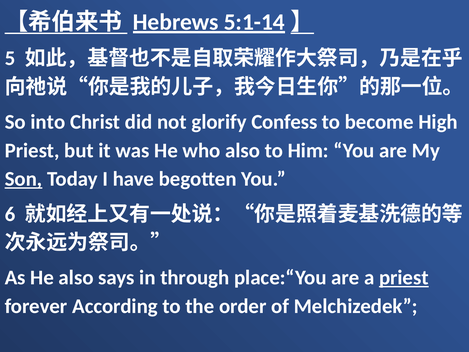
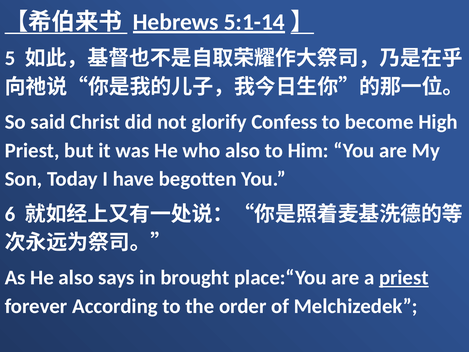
into: into -> said
Son underline: present -> none
through: through -> brought
